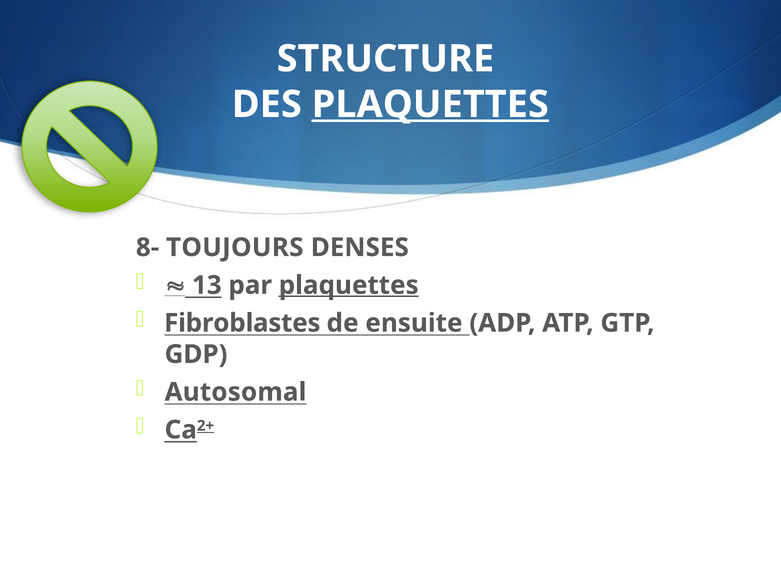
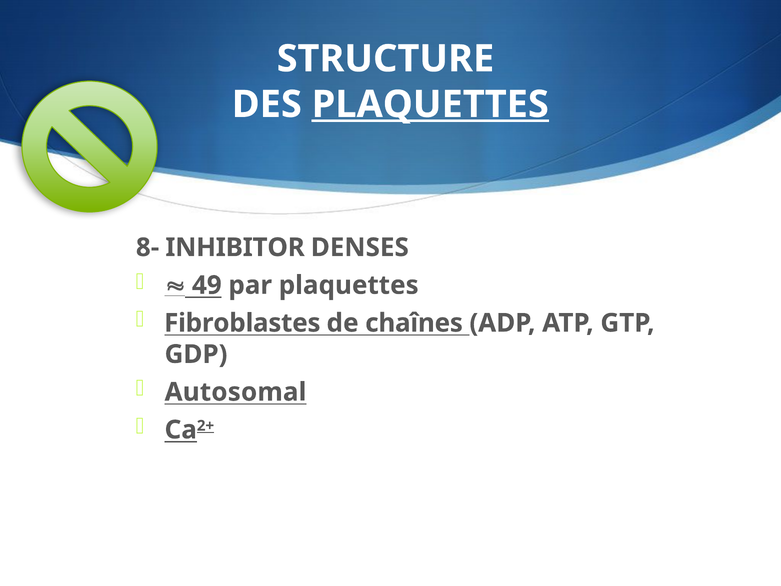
TOUJOURS: TOUJOURS -> INHIBITOR
13: 13 -> 49
plaquettes at (349, 285) underline: present -> none
ensuite: ensuite -> chaînes
